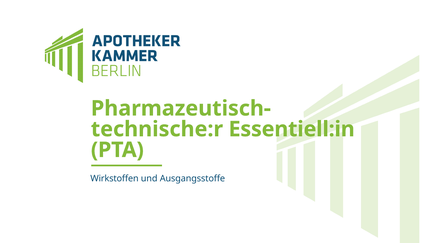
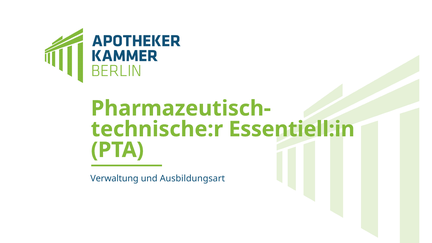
Wirkstoffen: Wirkstoffen -> Verwaltung
Ausgangsstoffe: Ausgangsstoffe -> Ausbildungsart
